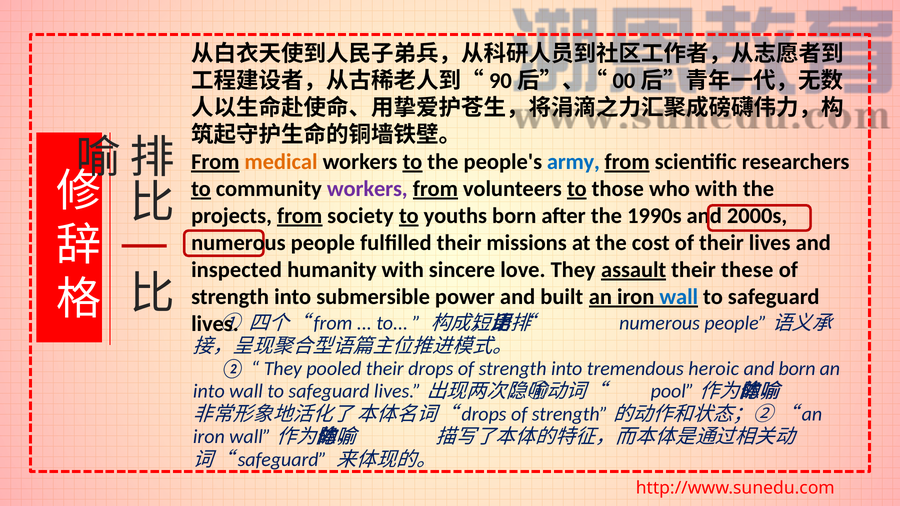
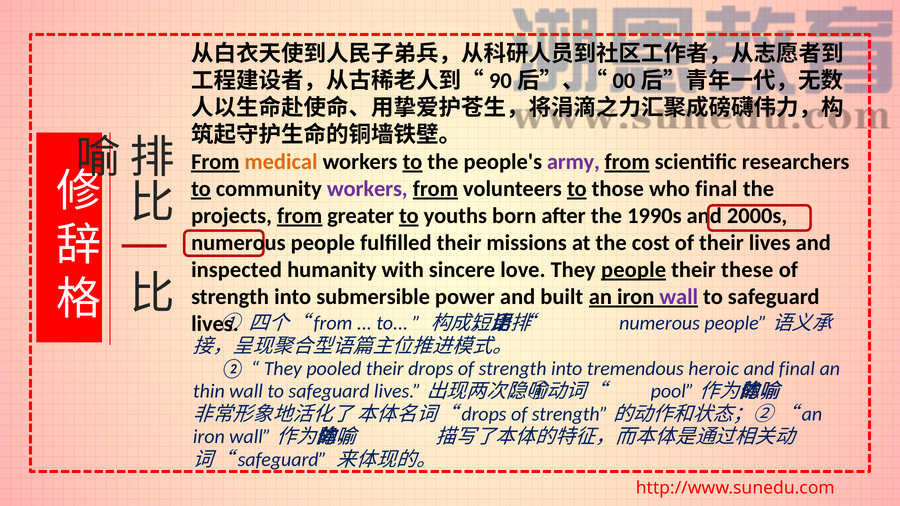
army colour: blue -> purple
who with: with -> final
society: society -> greater
They assault: assault -> people
wall at (679, 297) colour: blue -> purple
and born: born -> final
into at (209, 392): into -> thin
